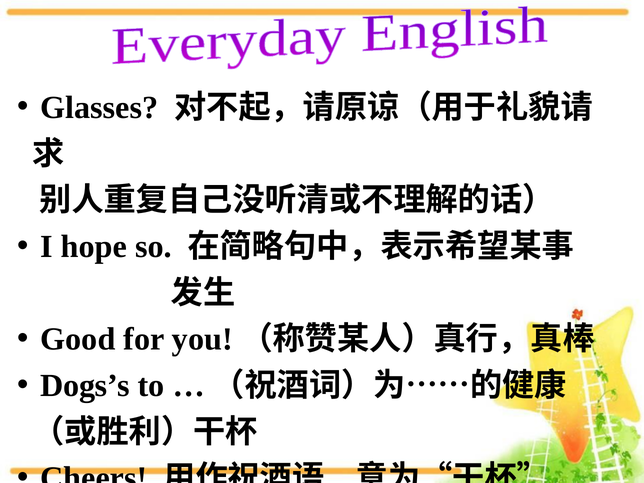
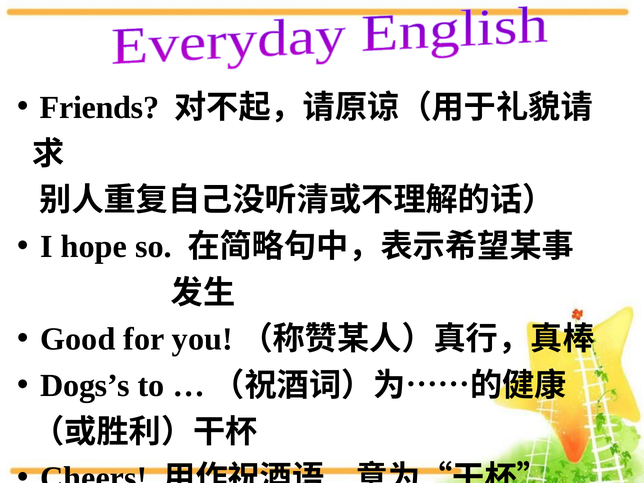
Glasses: Glasses -> Friends
